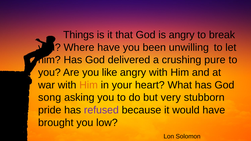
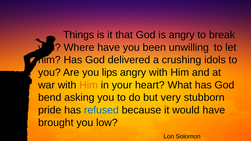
pure: pure -> idols
like: like -> lips
song: song -> bend
refused colour: purple -> blue
